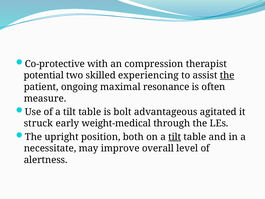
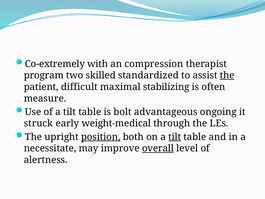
Co-protective: Co-protective -> Co-extremely
potential: potential -> program
experiencing: experiencing -> standardized
ongoing: ongoing -> difficult
resonance: resonance -> stabilizing
agitated: agitated -> ongoing
position underline: none -> present
overall underline: none -> present
